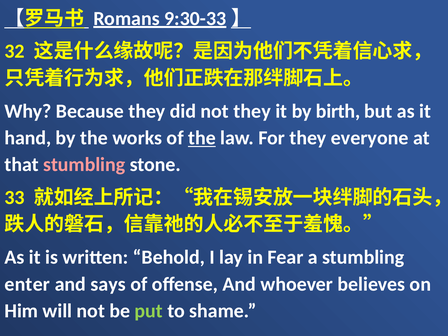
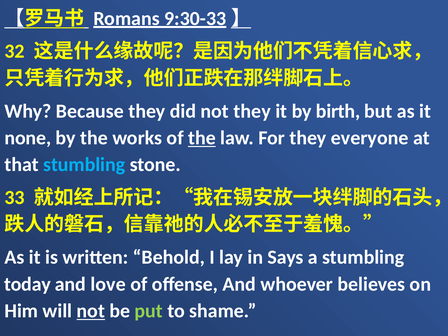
hand: hand -> none
stumbling at (84, 165) colour: pink -> light blue
Fear: Fear -> Says
enter: enter -> today
says: says -> love
not at (91, 311) underline: none -> present
